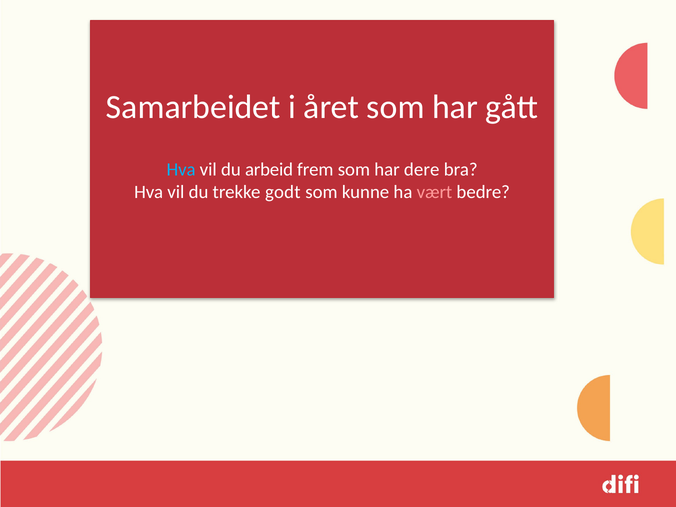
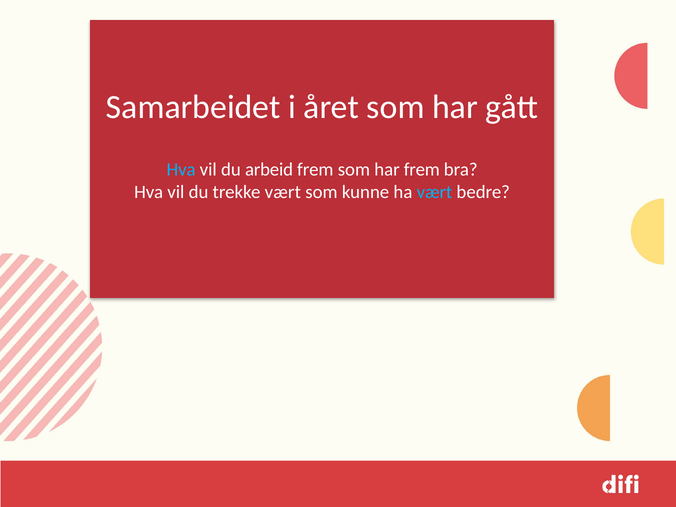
har dere: dere -> frem
trekke godt: godt -> vært
vært at (434, 192) colour: pink -> light blue
